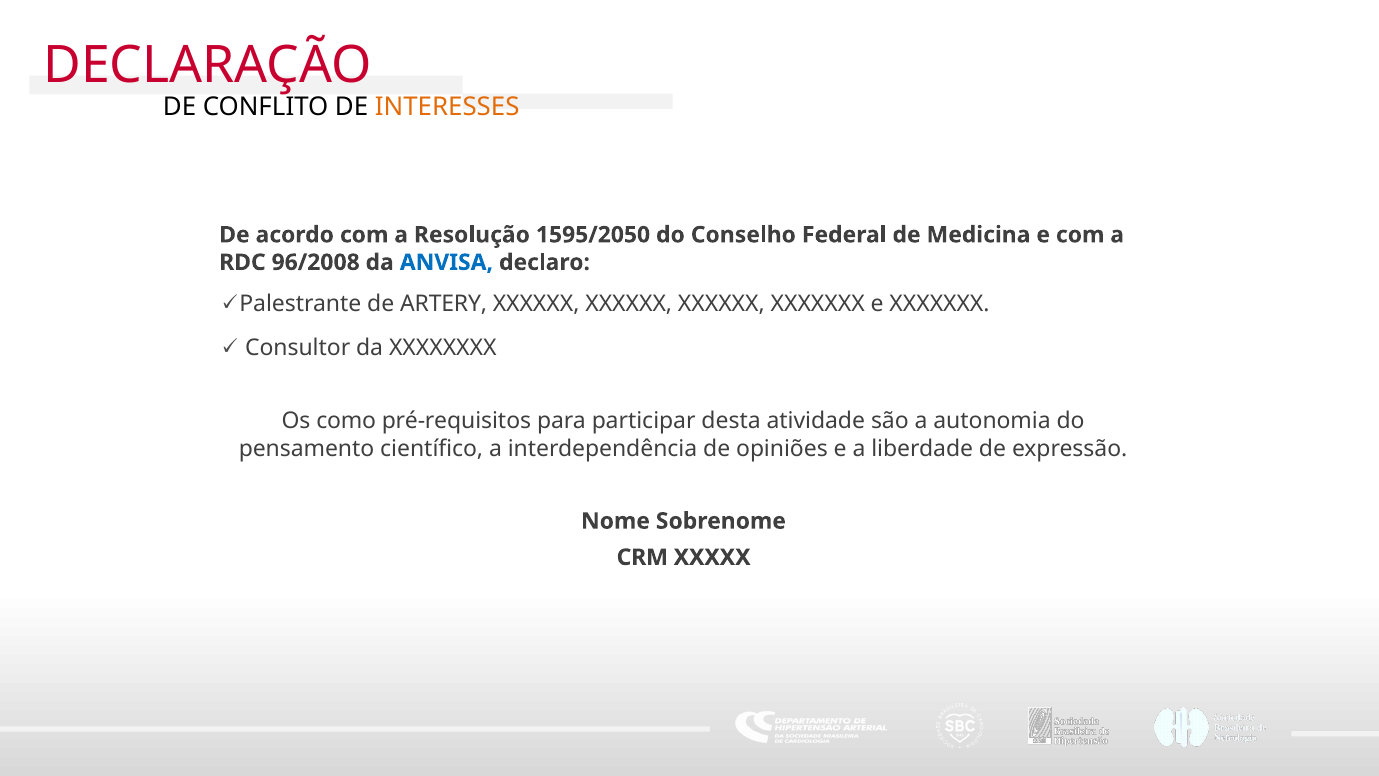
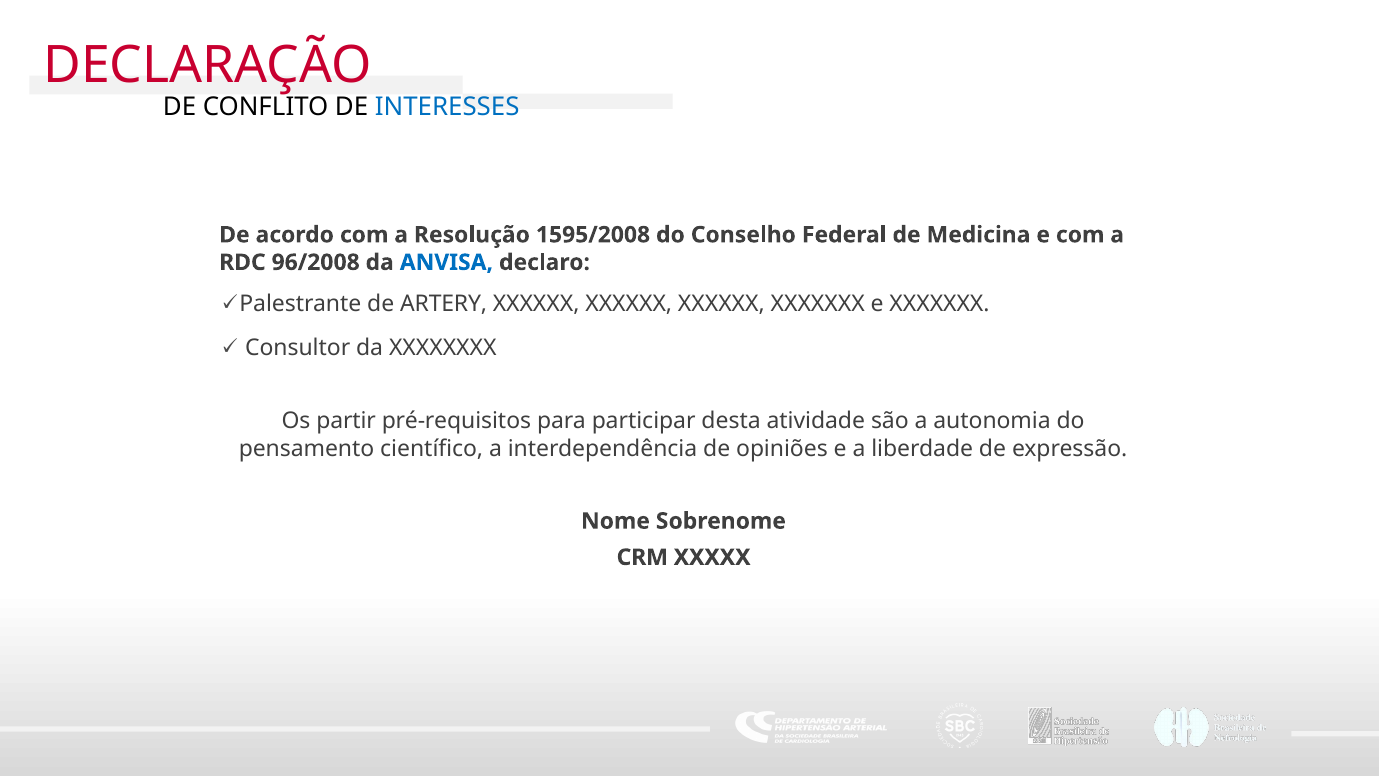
INTERESSES colour: orange -> blue
1595/2050: 1595/2050 -> 1595/2008
como: como -> partir
